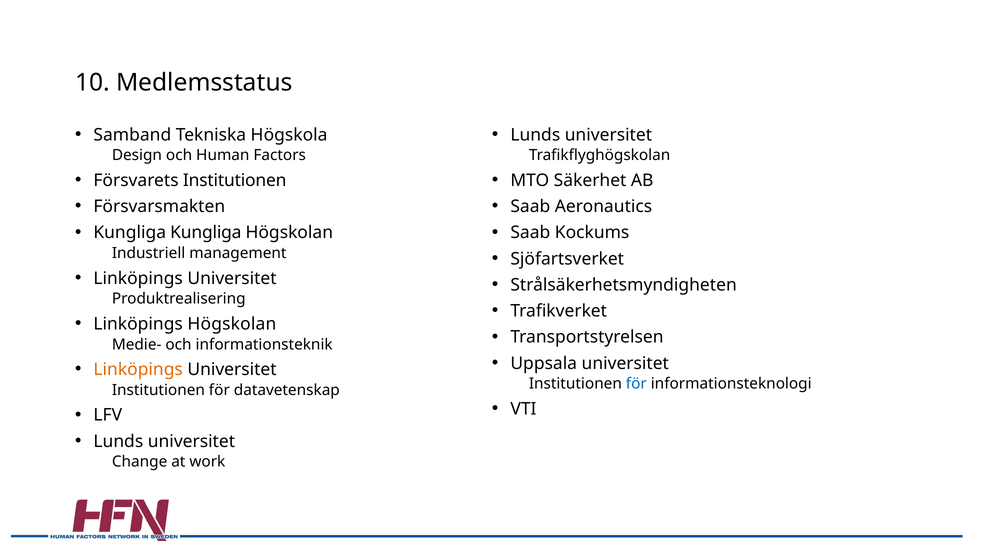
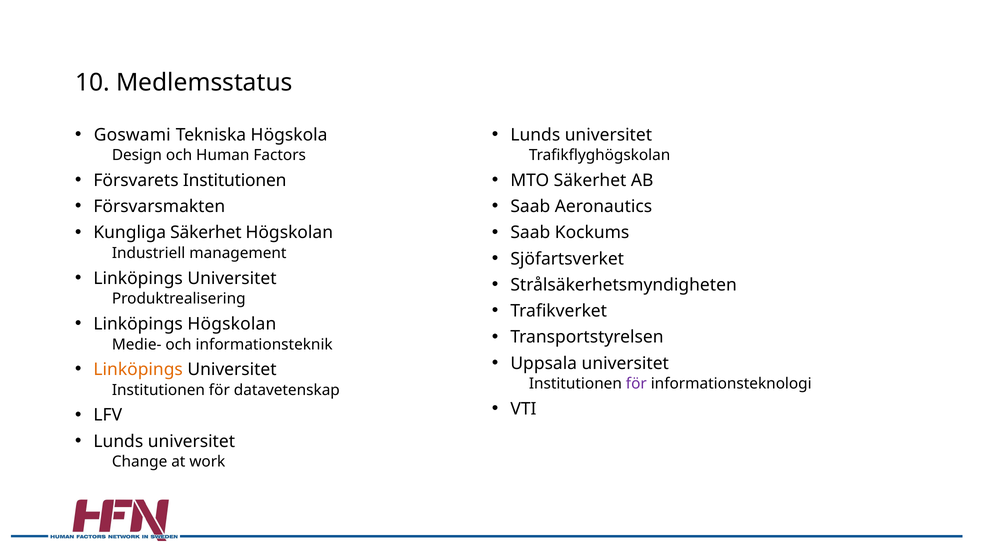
Samband: Samband -> Goswami
Kungliga Kungliga: Kungliga -> Säkerhet
för at (636, 384) colour: blue -> purple
